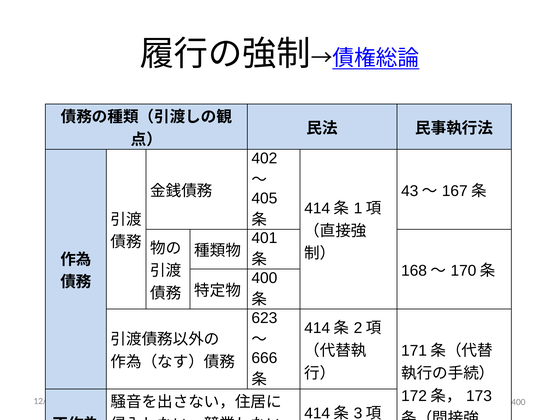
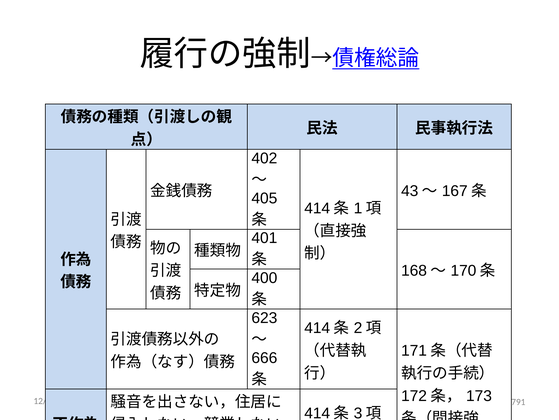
400 at (518, 401): 400 -> 791
